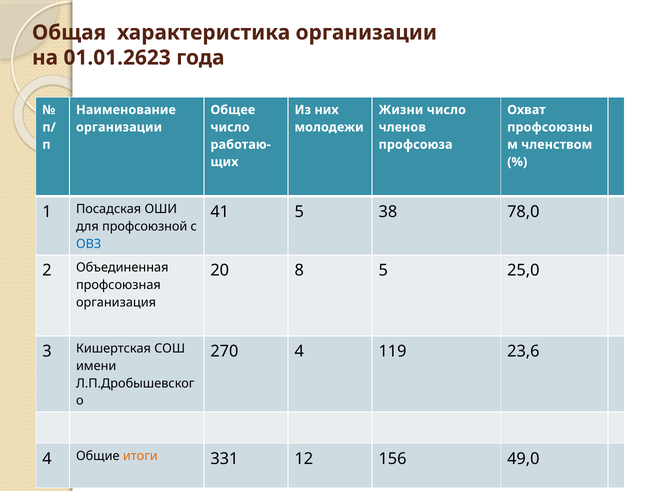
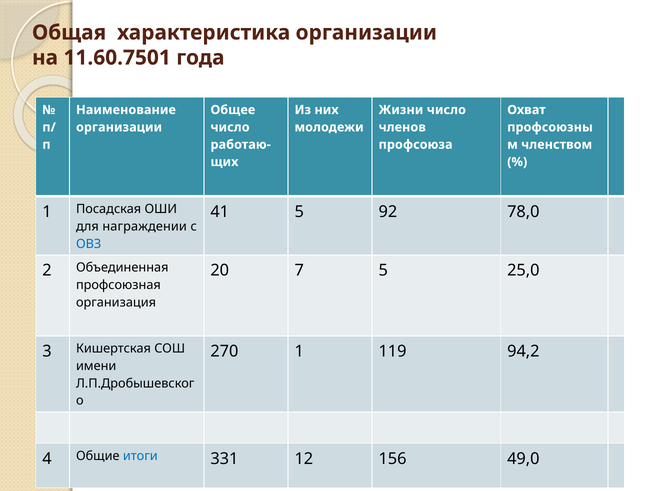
01.01.2623: 01.01.2623 -> 11.60.7501
38: 38 -> 92
профсоюзной: профсоюзной -> награждении
8: 8 -> 7
270 4: 4 -> 1
23,6: 23,6 -> 94,2
итоги colour: orange -> blue
